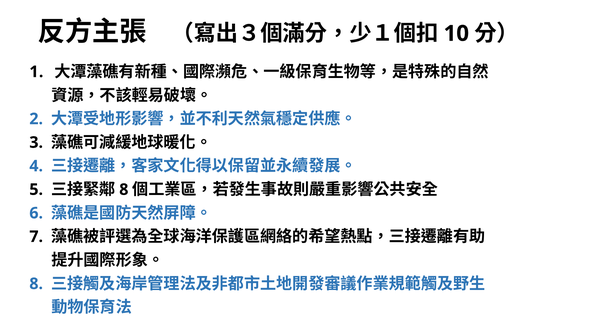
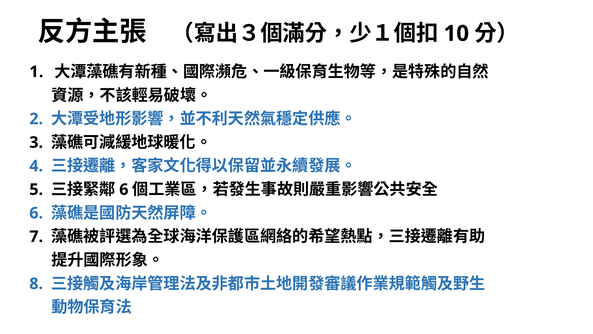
8 at (124, 189): 8 -> 6
